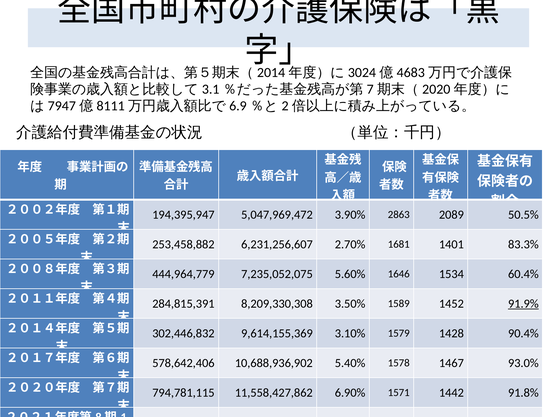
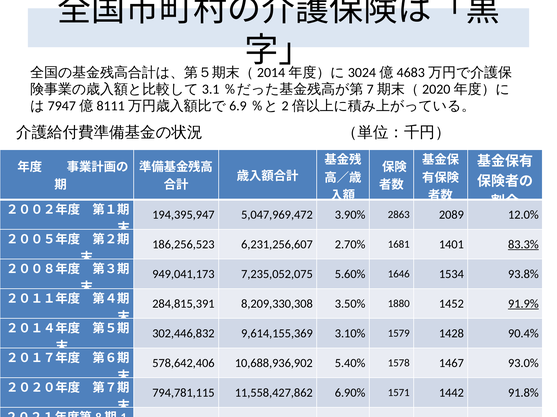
50.5%: 50.5% -> 12.0%
253,458,882: 253,458,882 -> 186,256,523
83.3% underline: none -> present
444,964,779: 444,964,779 -> 949,041,173
60.4%: 60.4% -> 93.8%
1589: 1589 -> 1880
